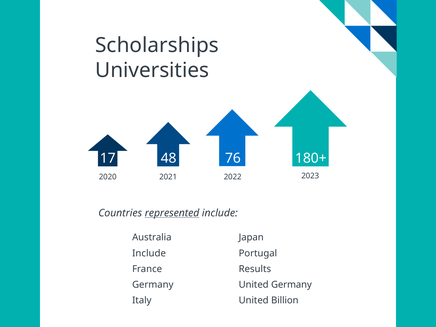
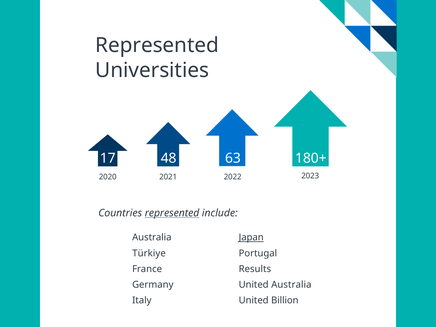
Scholarships at (157, 45): Scholarships -> Represented
76: 76 -> 63
Japan underline: none -> present
Include at (149, 253): Include -> Türkiye
United Germany: Germany -> Australia
